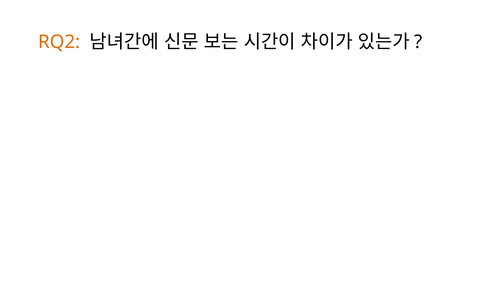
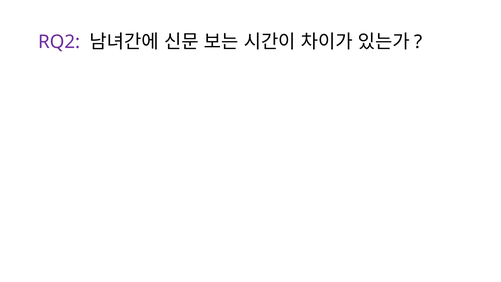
RQ2 colour: orange -> purple
